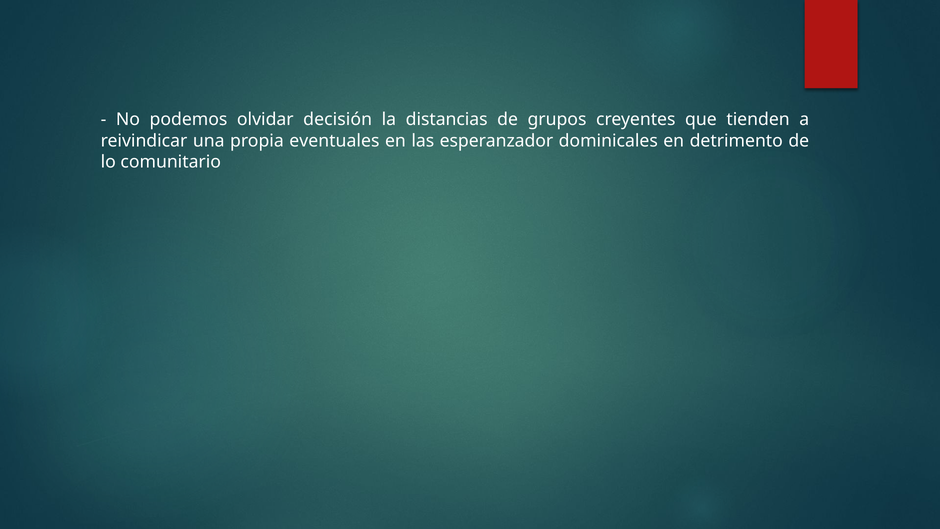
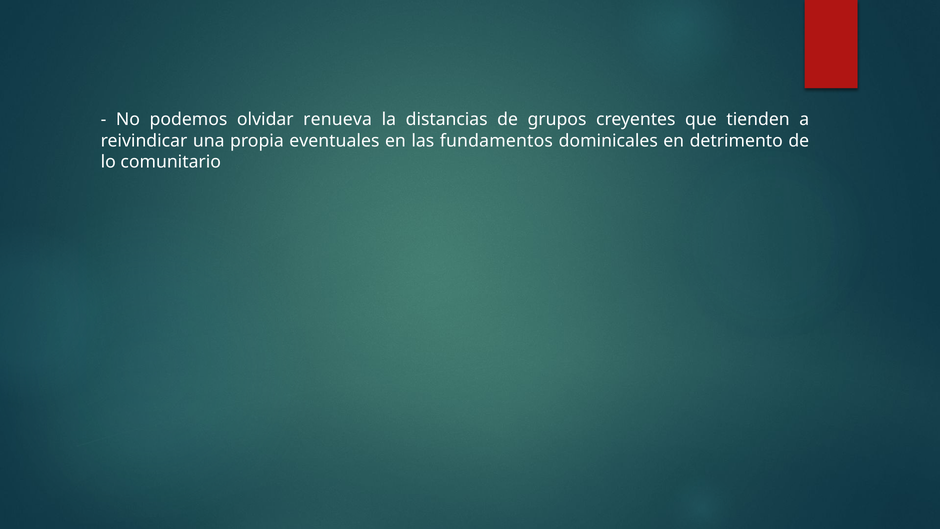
decisión: decisión -> renueva
esperanzador: esperanzador -> fundamentos
